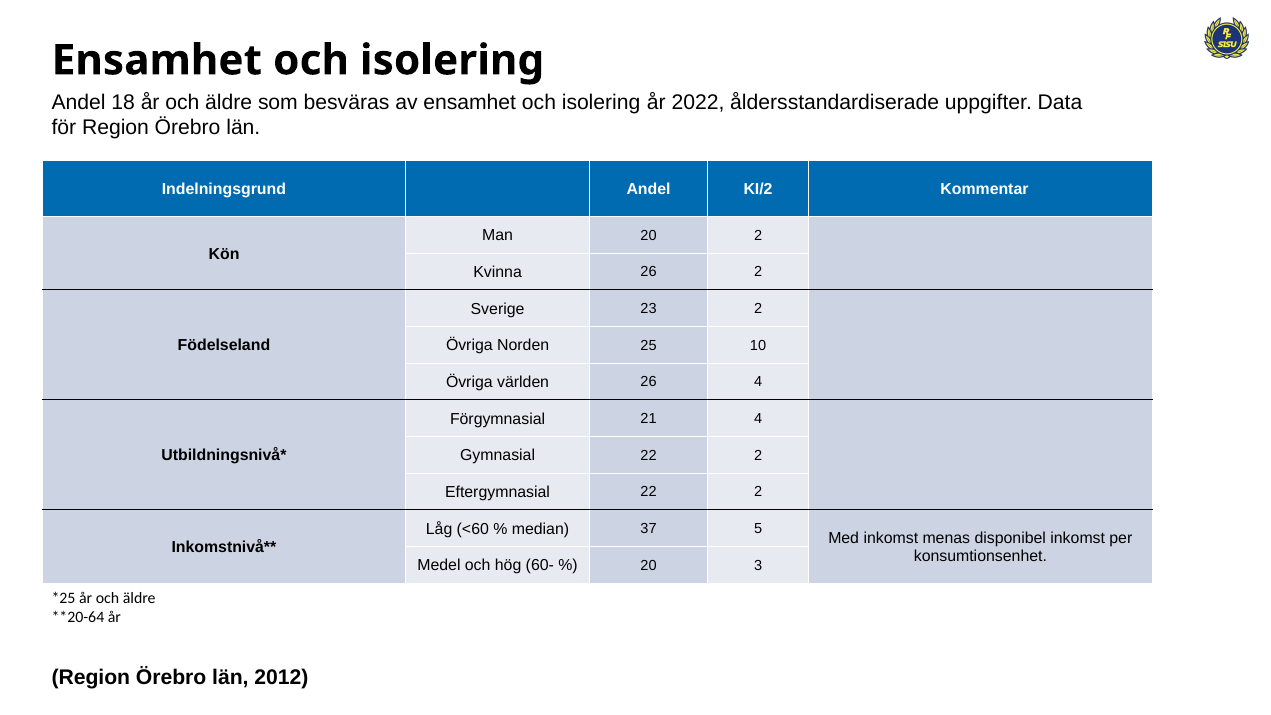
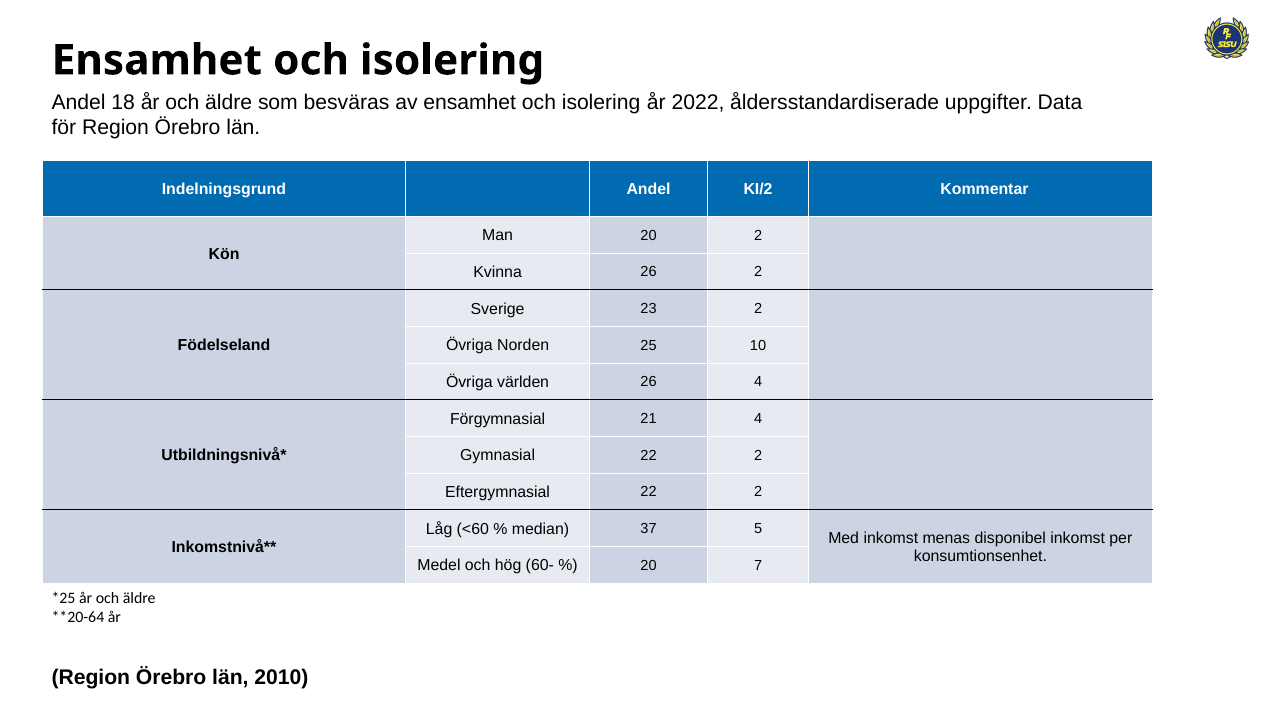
3: 3 -> 7
2012: 2012 -> 2010
